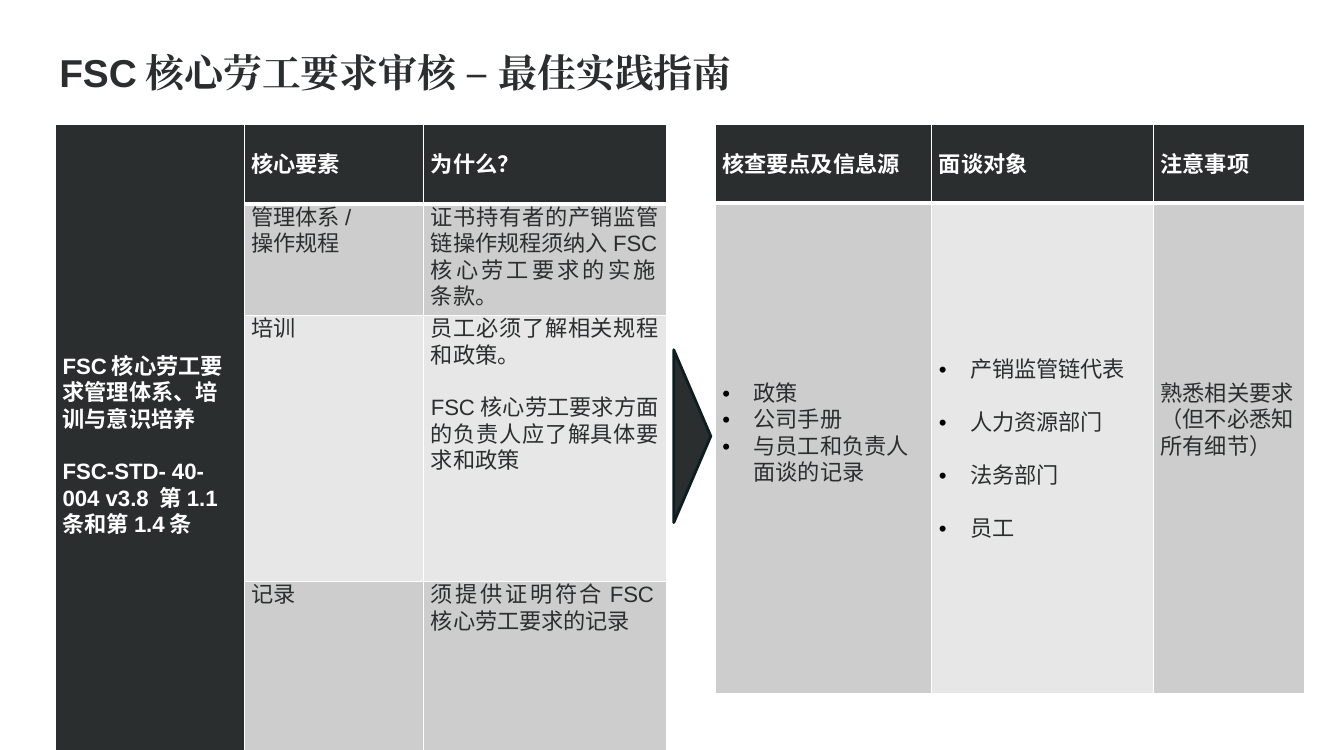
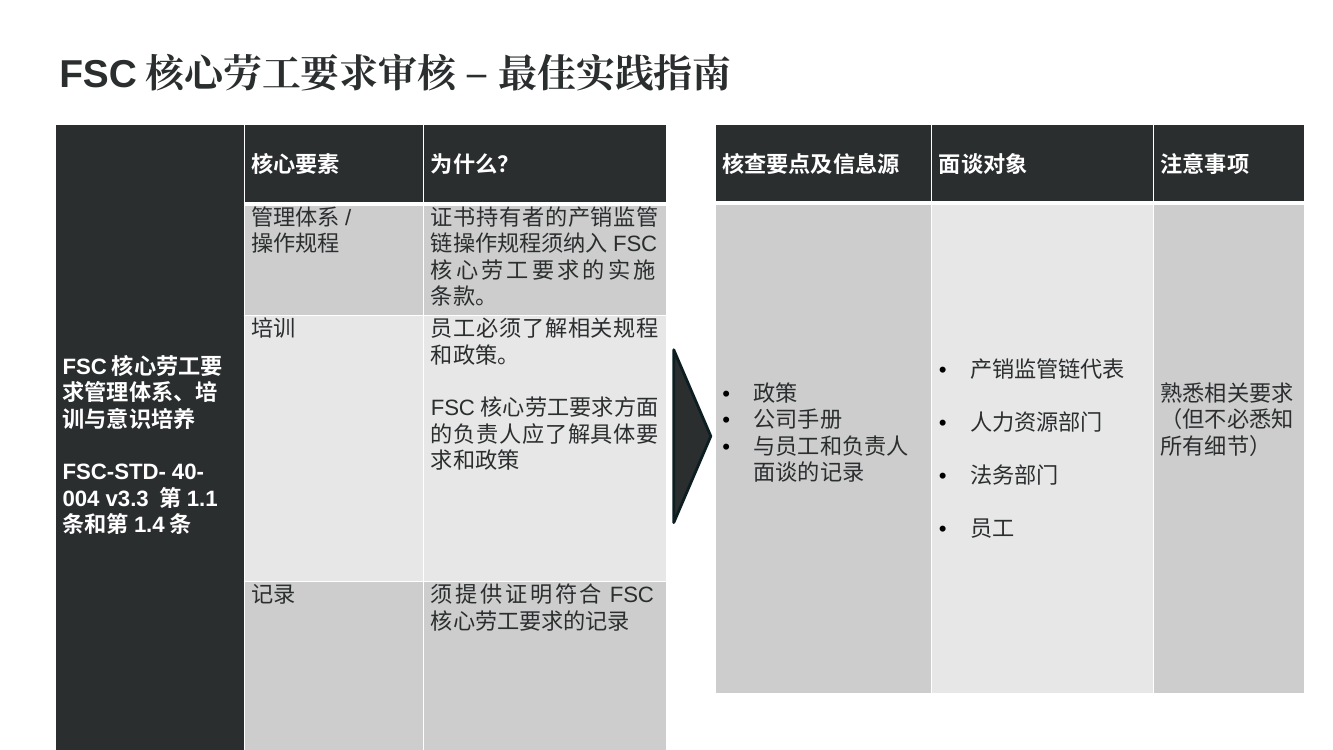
v3.8: v3.8 -> v3.3
